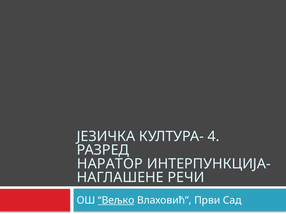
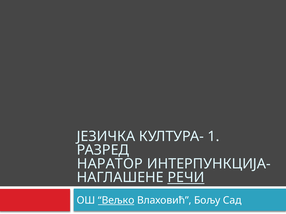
4: 4 -> 1
РЕЧИ underline: none -> present
Први: Први -> Бољу
